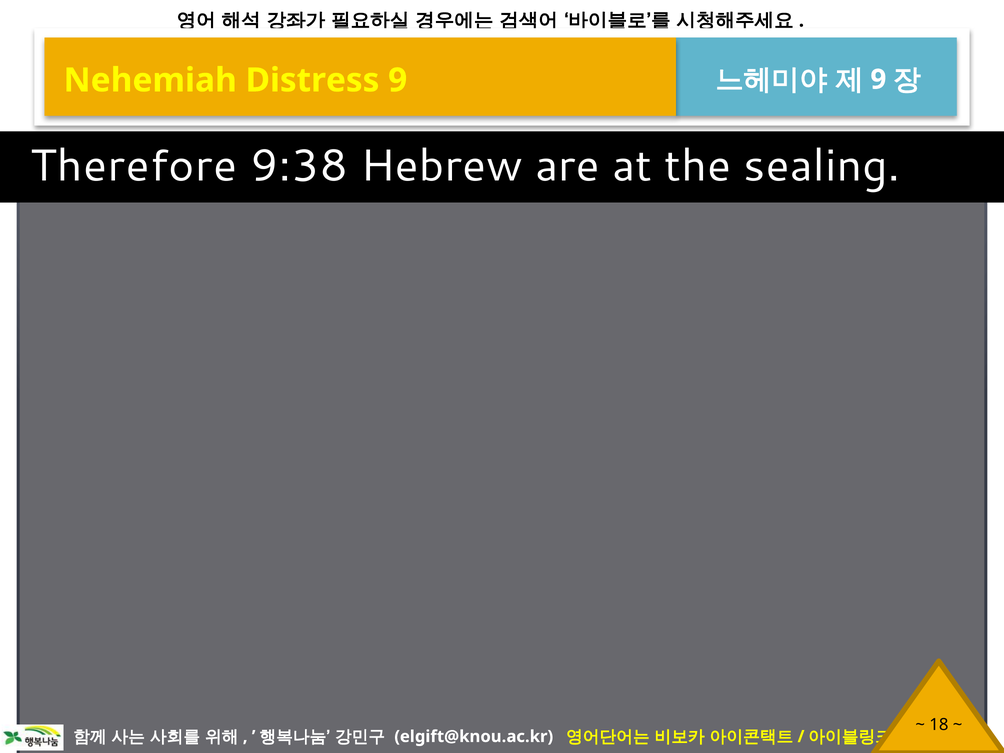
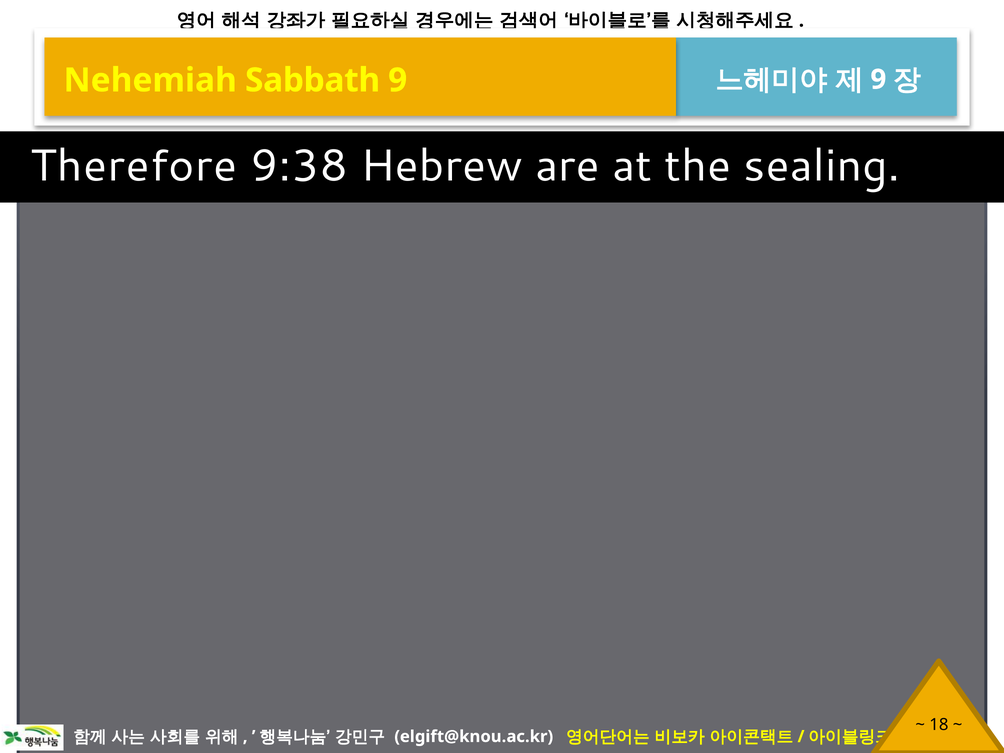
Distress: Distress -> Sabbath
